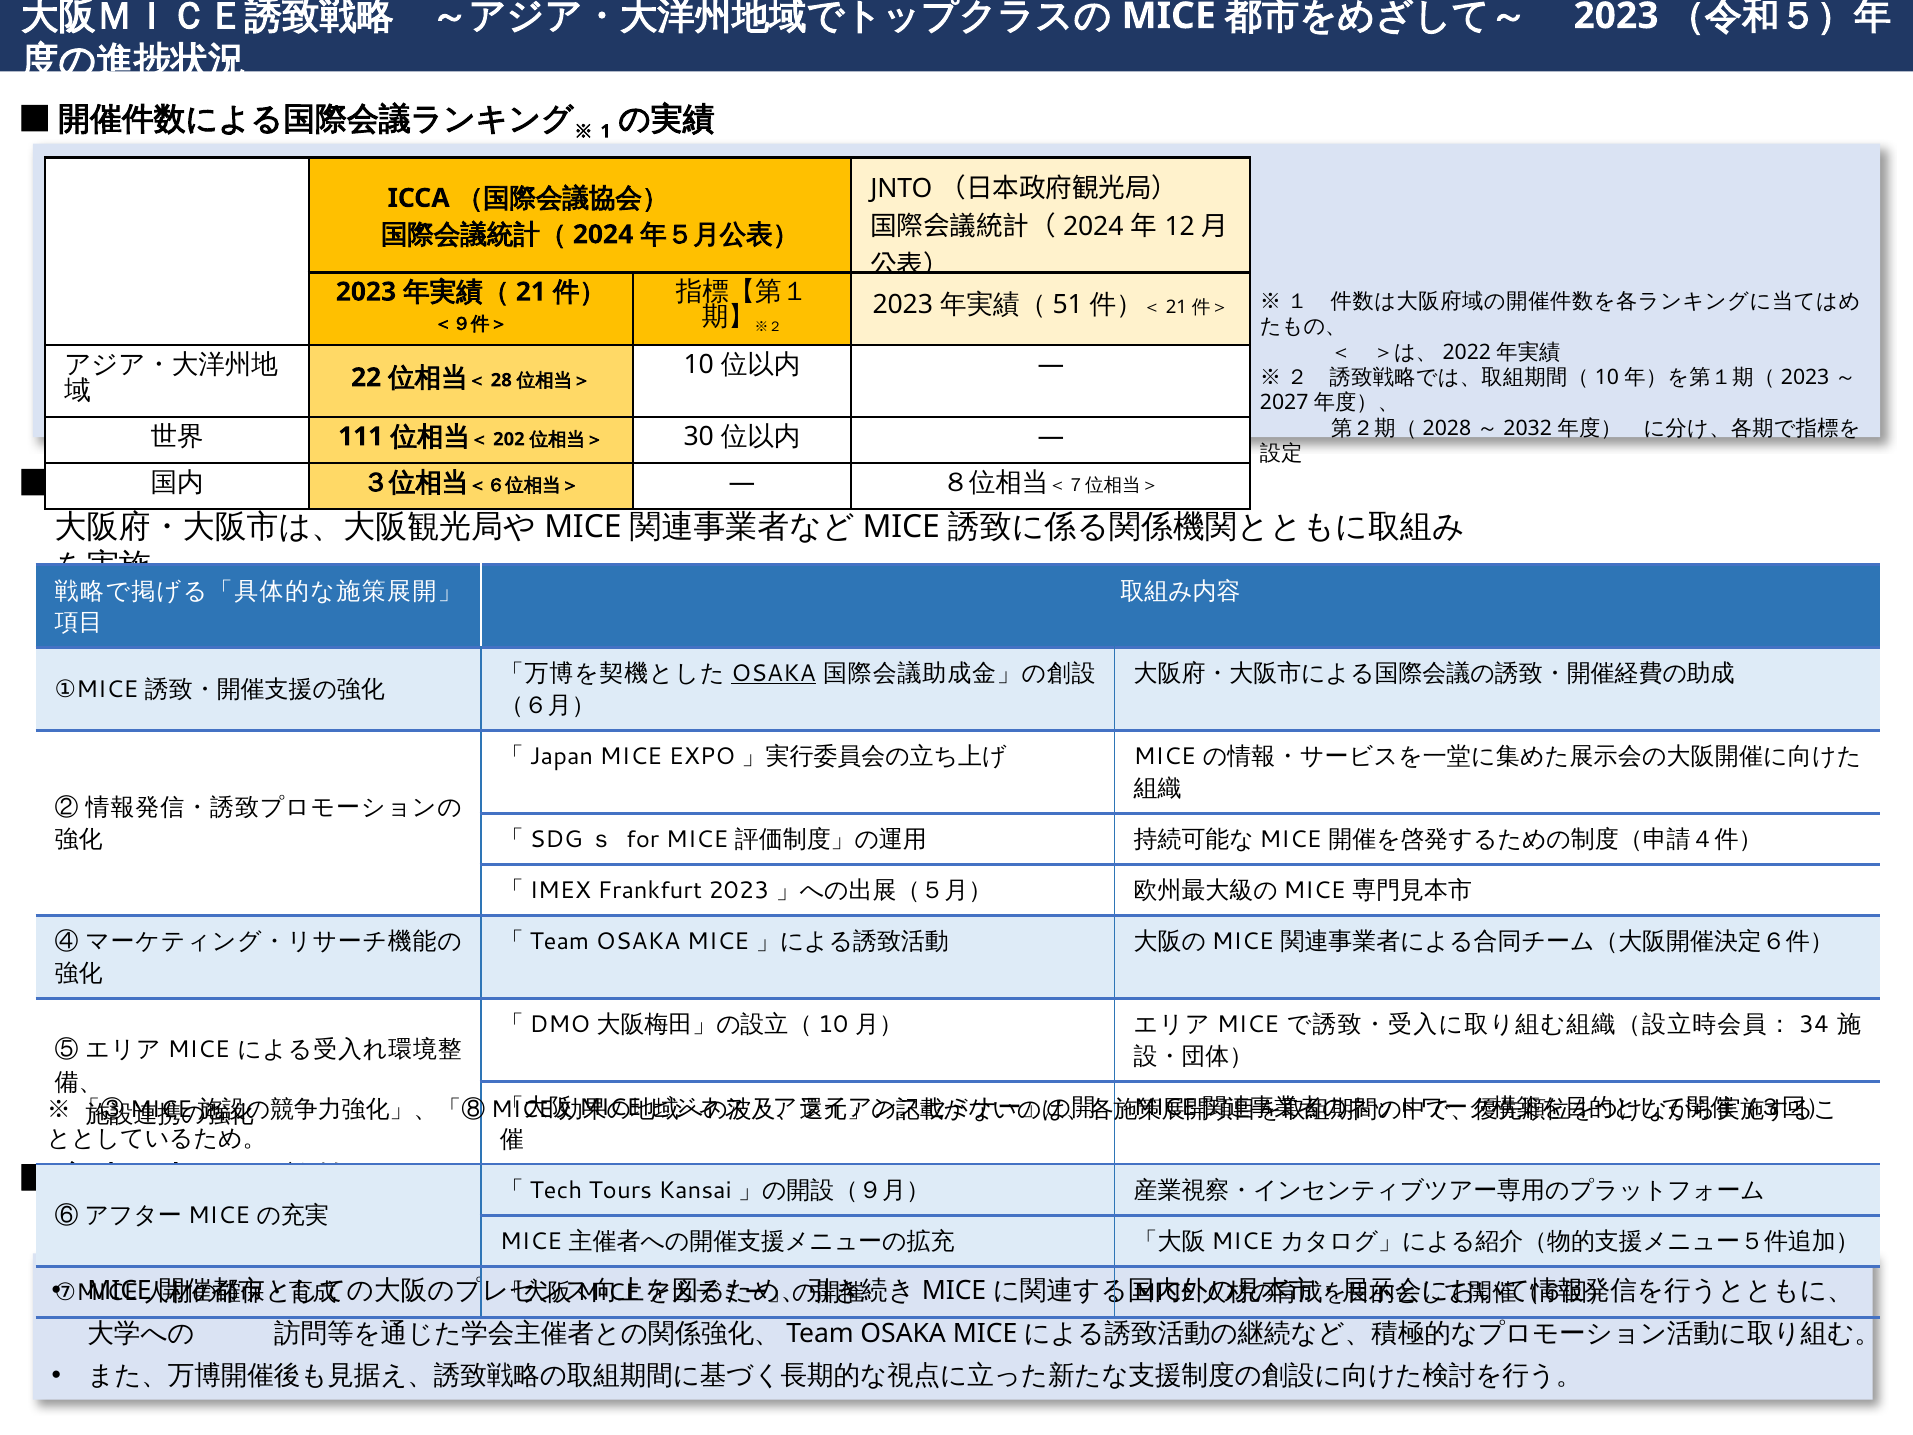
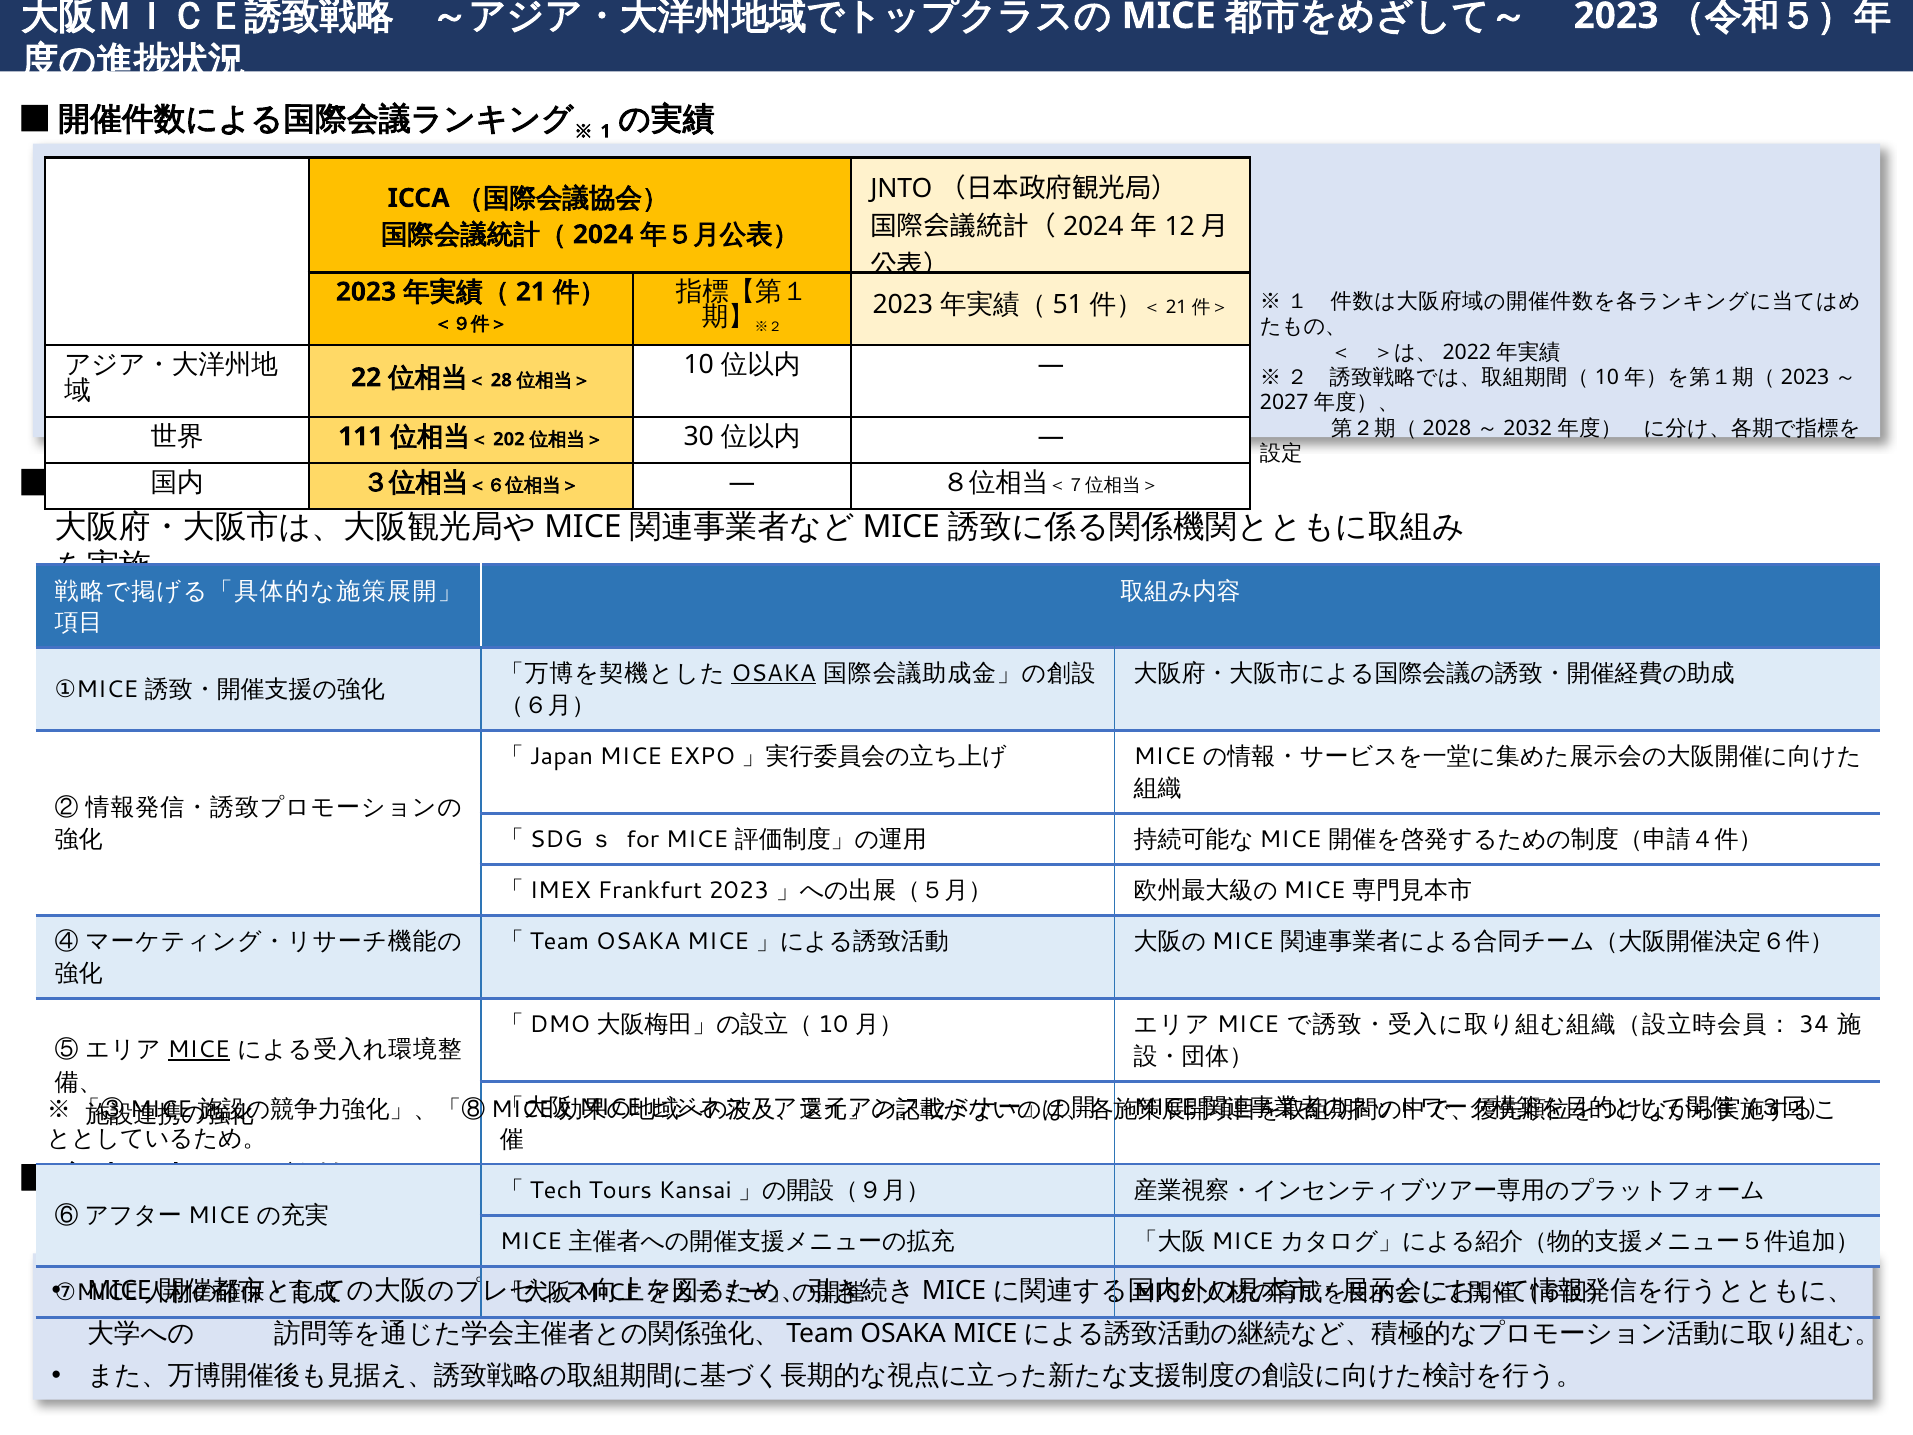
MICE at (199, 1050) underline: none -> present
